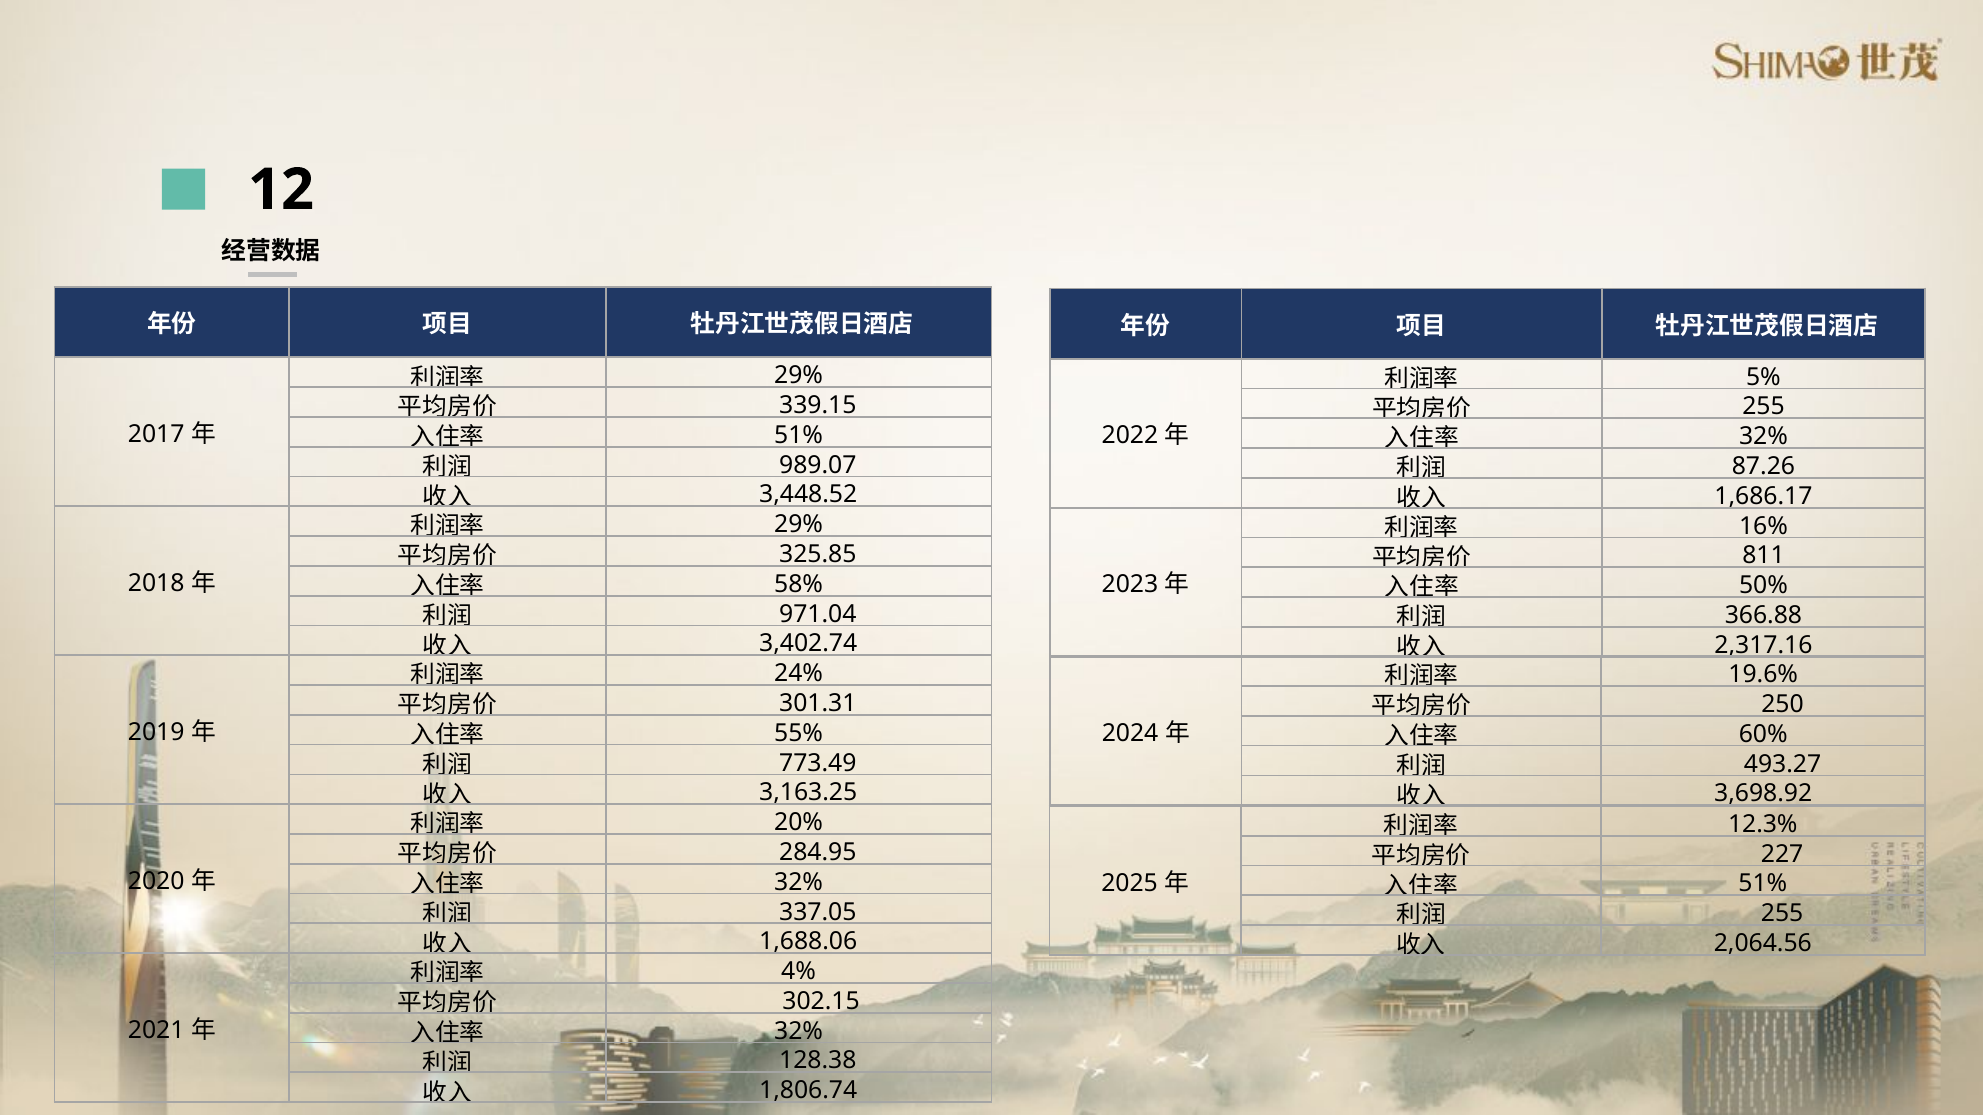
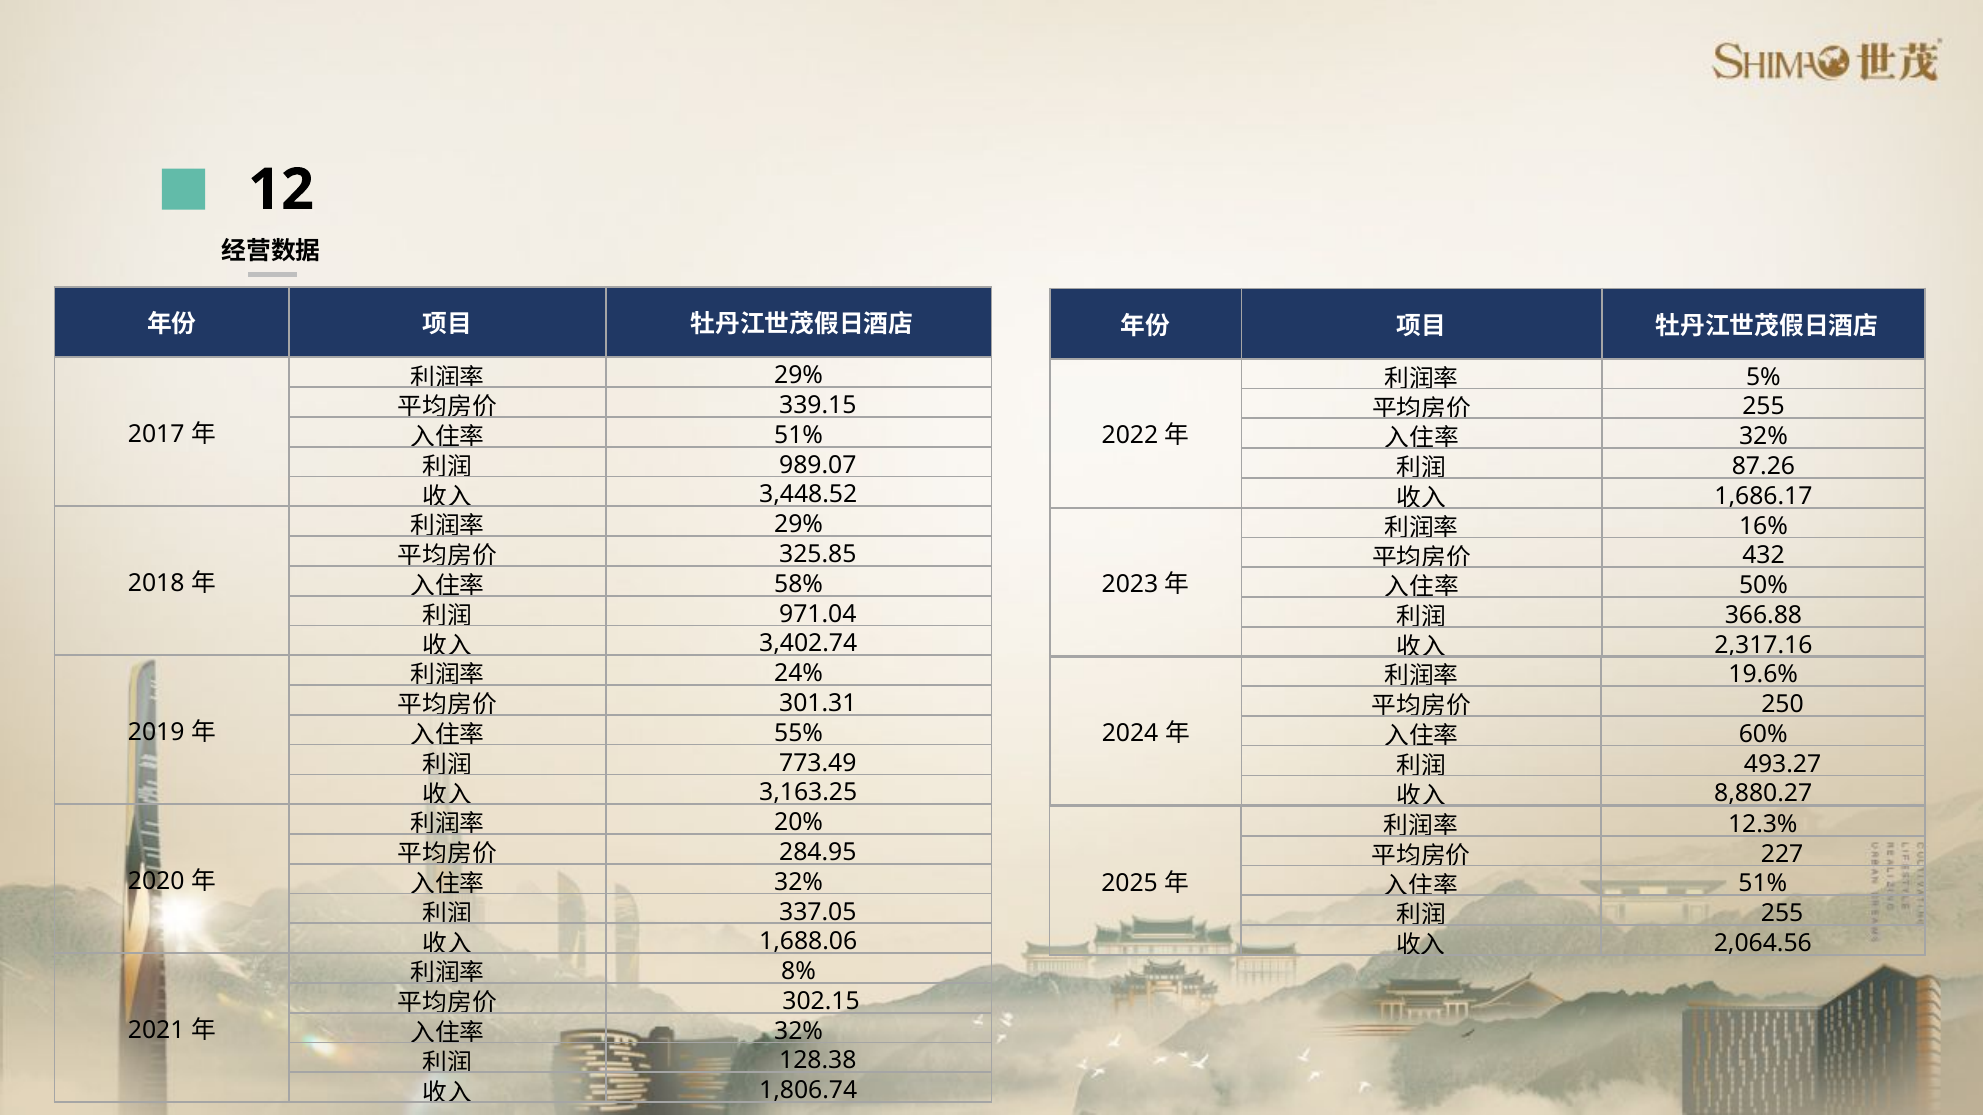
811: 811 -> 432
3,698.92: 3,698.92 -> 8,880.27
4%: 4% -> 8%
